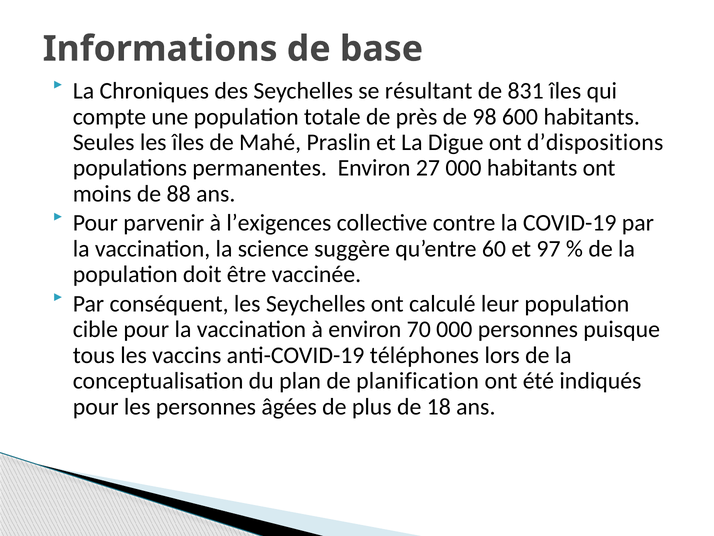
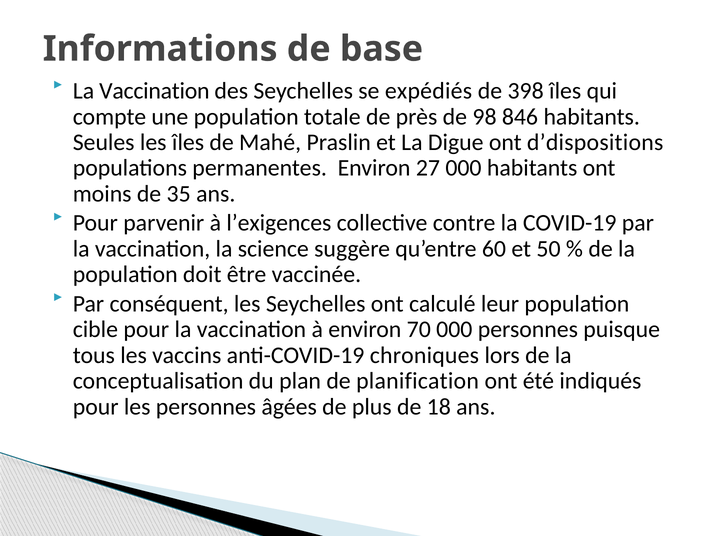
Chroniques at (154, 91): Chroniques -> Vaccination
résultant: résultant -> expédiés
831: 831 -> 398
600: 600 -> 846
88: 88 -> 35
97: 97 -> 50
téléphones: téléphones -> chroniques
